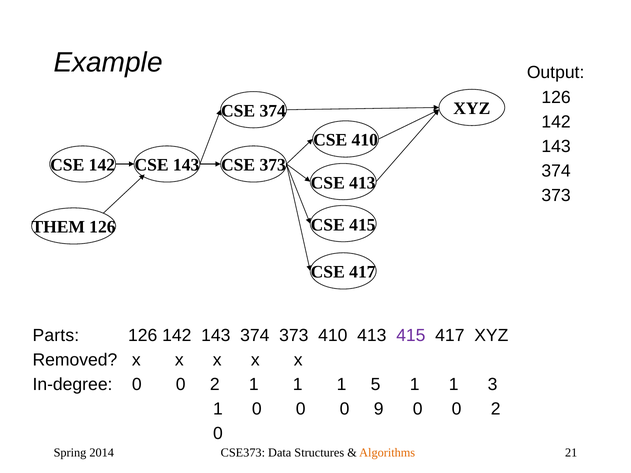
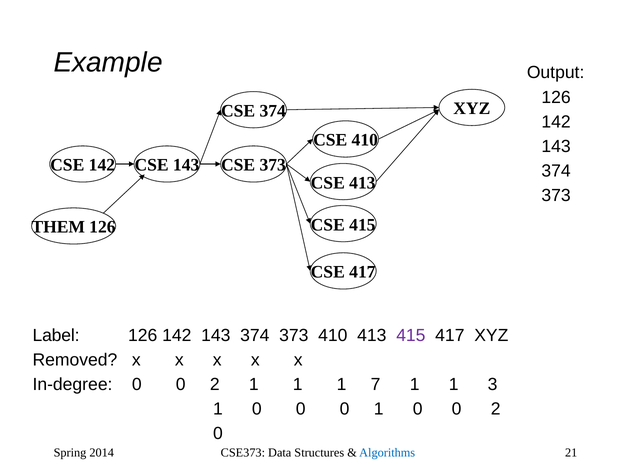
Parts: Parts -> Label
5: 5 -> 7
0 9: 9 -> 1
Algorithms colour: orange -> blue
